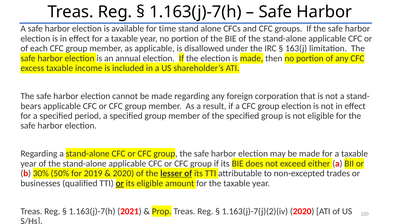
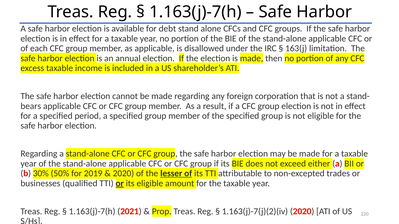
time: time -> debt
